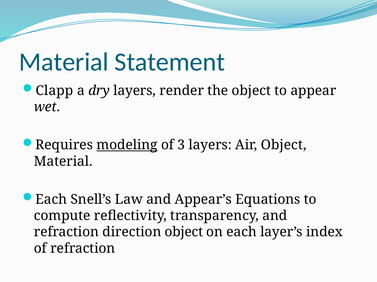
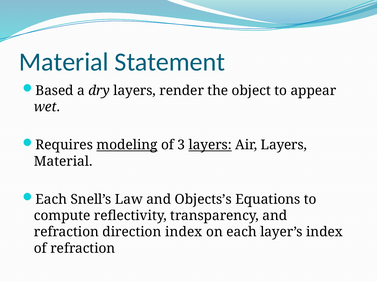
Clapp: Clapp -> Based
layers at (210, 145) underline: none -> present
Air Object: Object -> Layers
Appear’s: Appear’s -> Objects’s
direction object: object -> index
